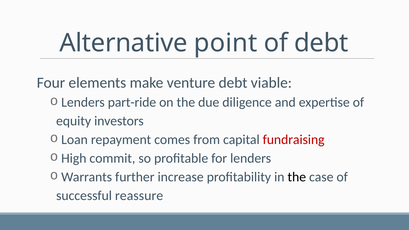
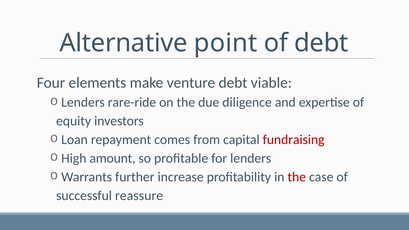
part-ride: part-ride -> rare-ride
commit: commit -> amount
the at (297, 177) colour: black -> red
